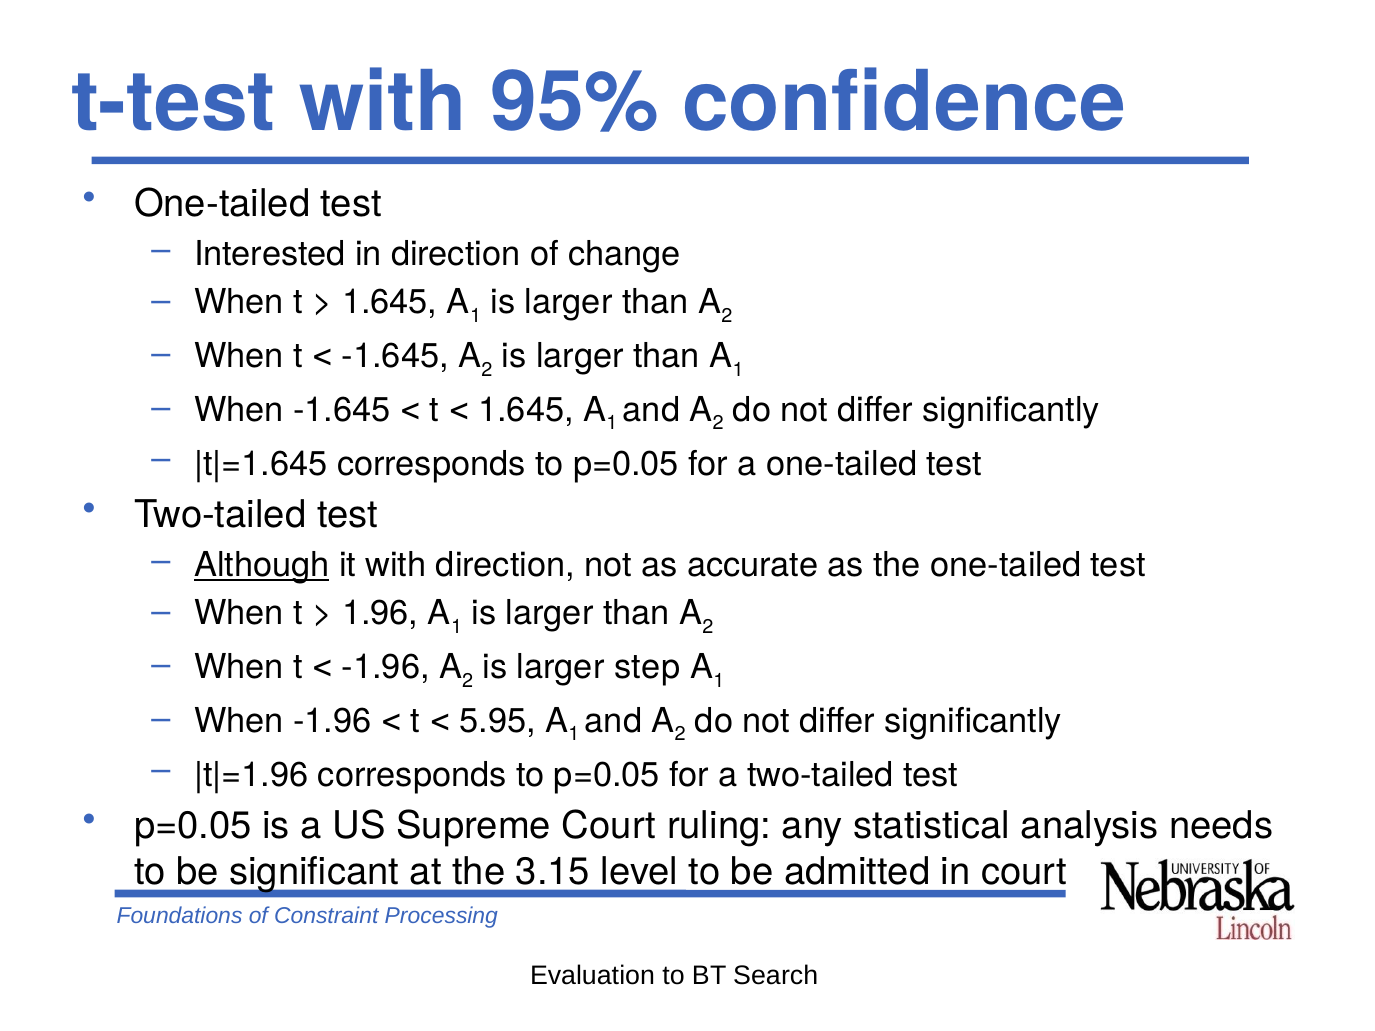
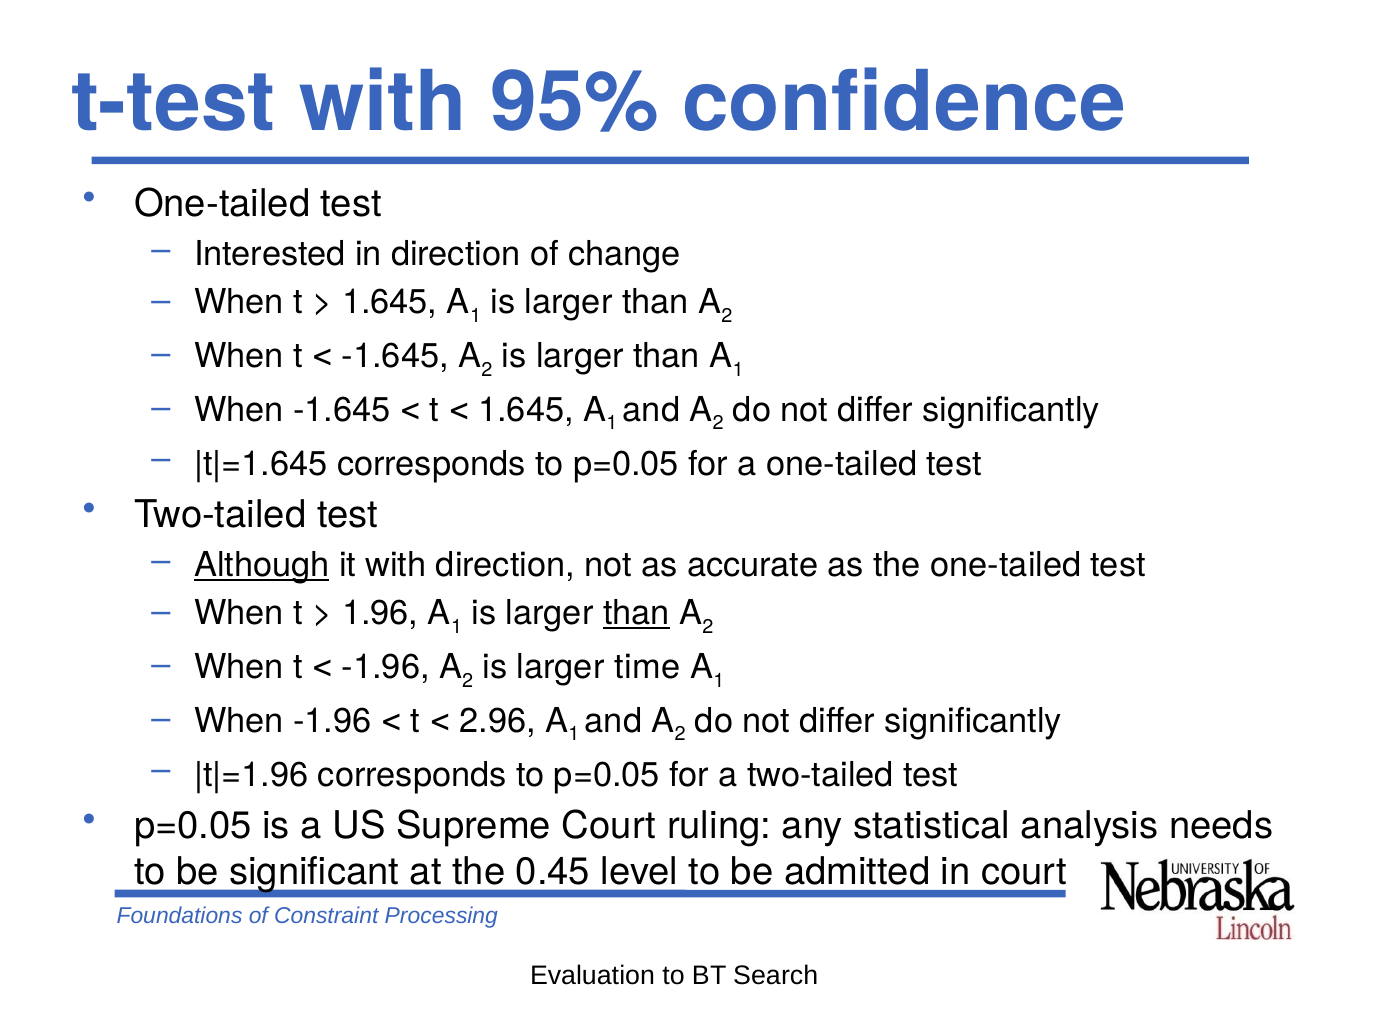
than at (636, 614) underline: none -> present
step: step -> time
5.95: 5.95 -> 2.96
3.15: 3.15 -> 0.45
